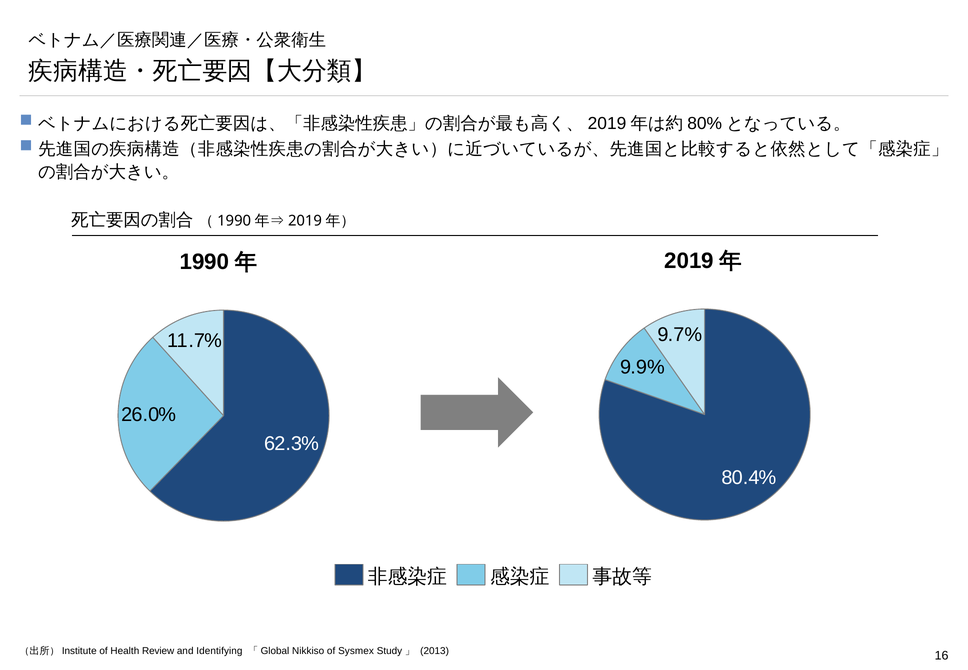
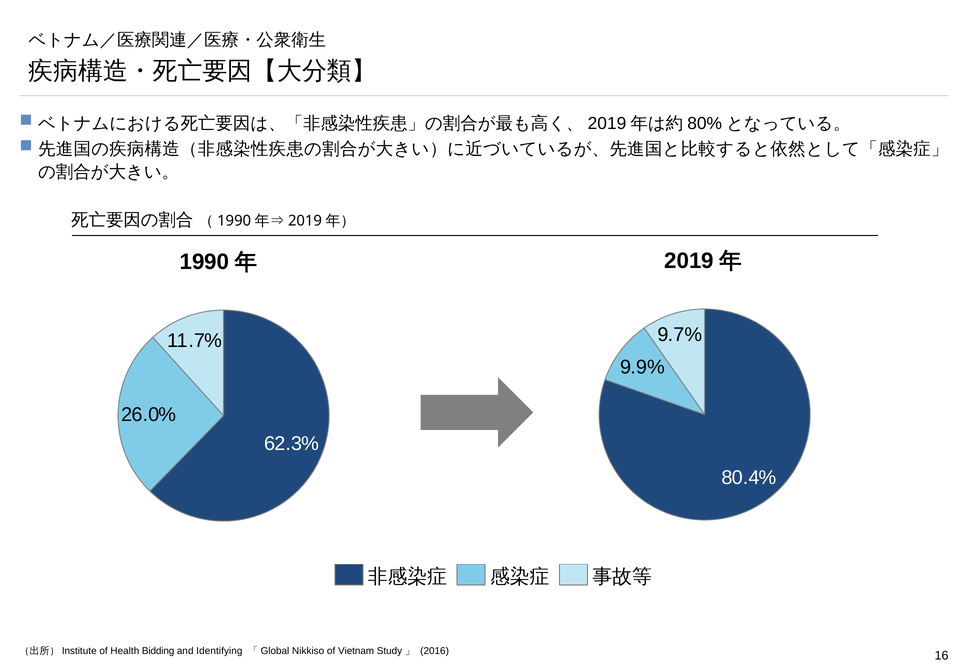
Review: Review -> Bidding
Sysmex: Sysmex -> Vietnam
2013: 2013 -> 2016
